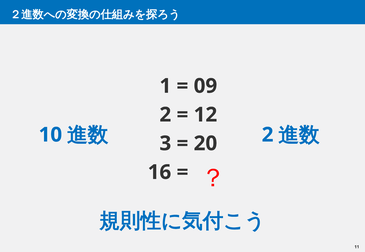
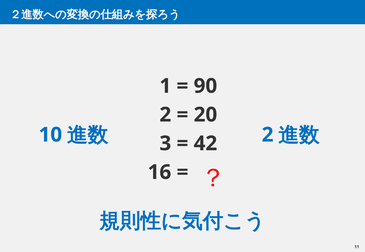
09: 09 -> 90
12: 12 -> 20
20: 20 -> 42
